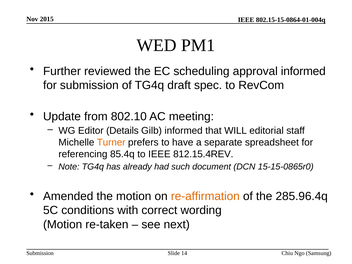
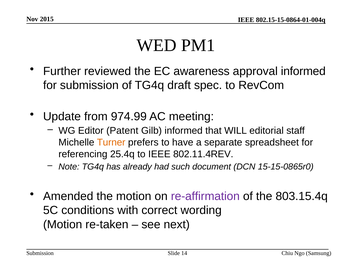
scheduling: scheduling -> awareness
802.10: 802.10 -> 974.99
Details: Details -> Patent
85.4q: 85.4q -> 25.4q
812.15.4REV: 812.15.4REV -> 802.11.4REV
re-affirmation colour: orange -> purple
285.96.4q: 285.96.4q -> 803.15.4q
